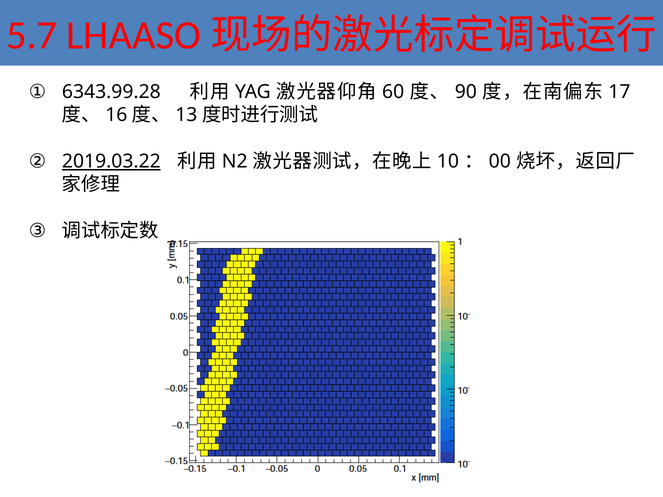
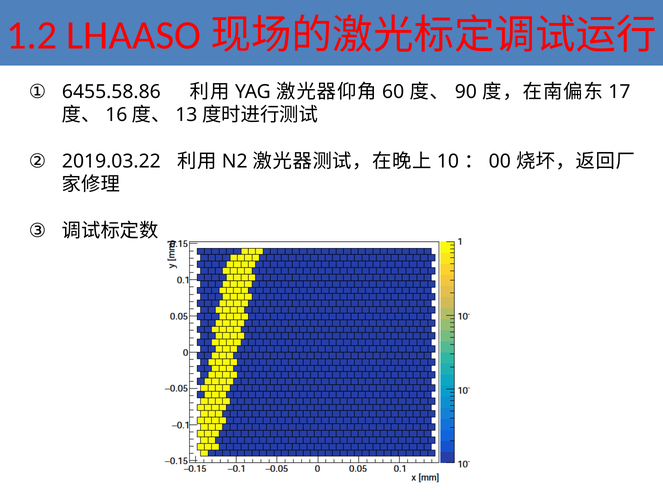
5.7: 5.7 -> 1.2
6343.99.28: 6343.99.28 -> 6455.58.86
2019.03.22 underline: present -> none
